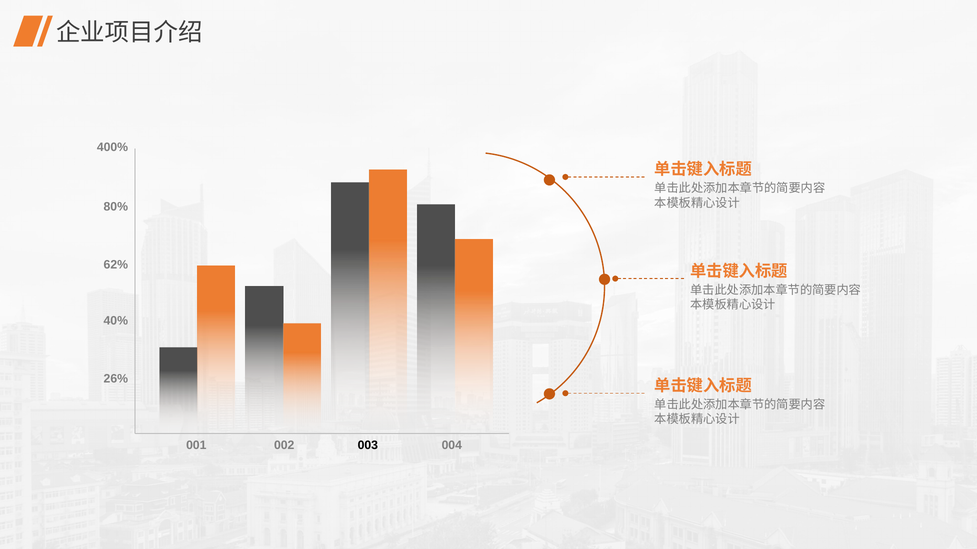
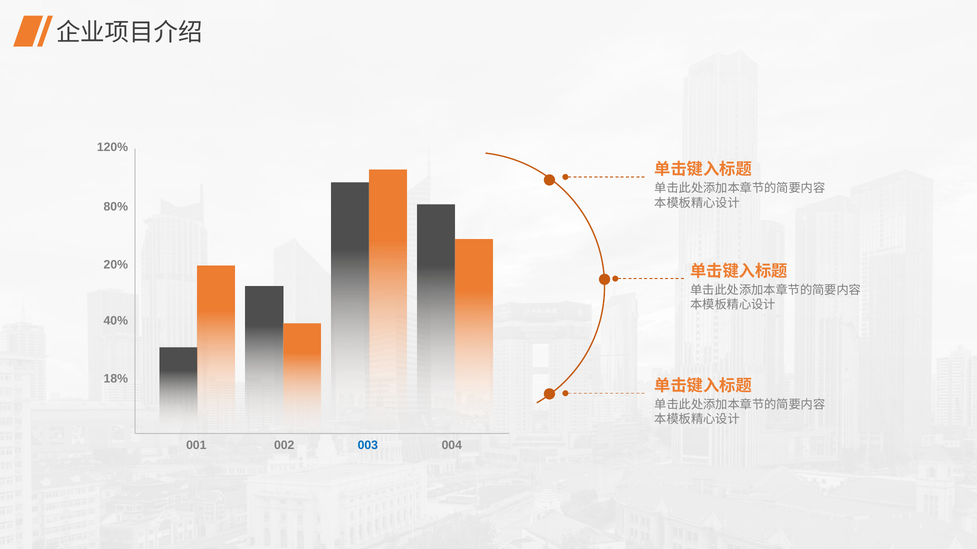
400%: 400% -> 120%
62%: 62% -> 20%
26%: 26% -> 18%
003 colour: black -> blue
